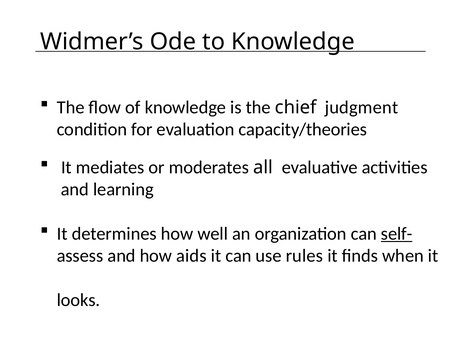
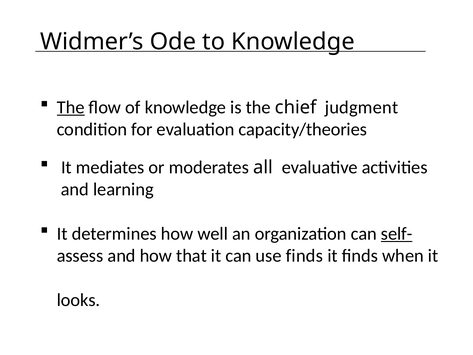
The at (71, 107) underline: none -> present
aids: aids -> that
use rules: rules -> finds
